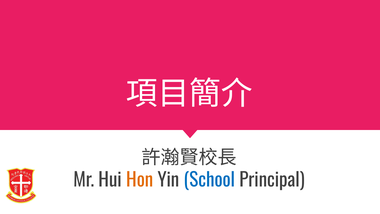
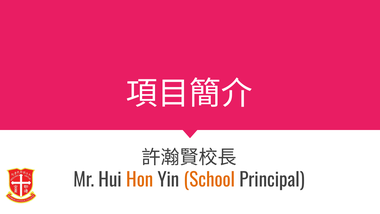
School colour: blue -> orange
